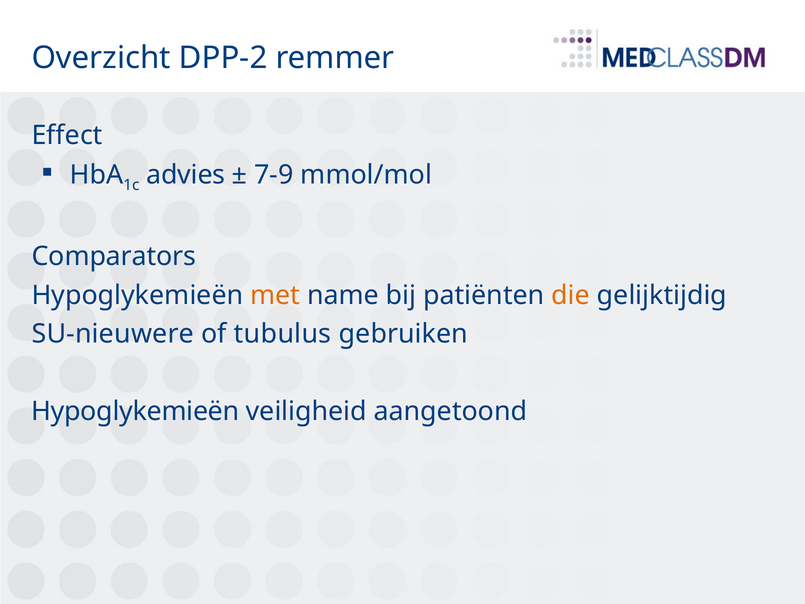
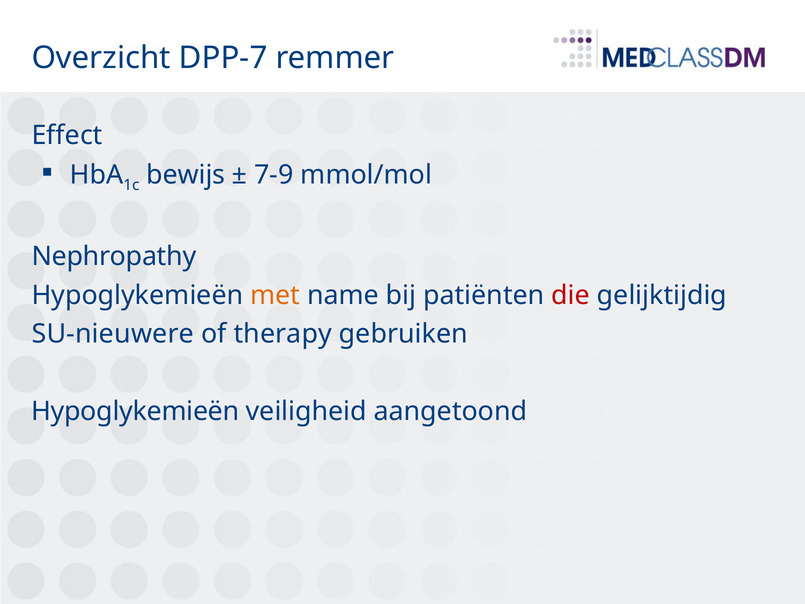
DPP-2: DPP-2 -> DPP-7
advies: advies -> bewijs
Comparators: Comparators -> Nephropathy
die colour: orange -> red
tubulus: tubulus -> therapy
